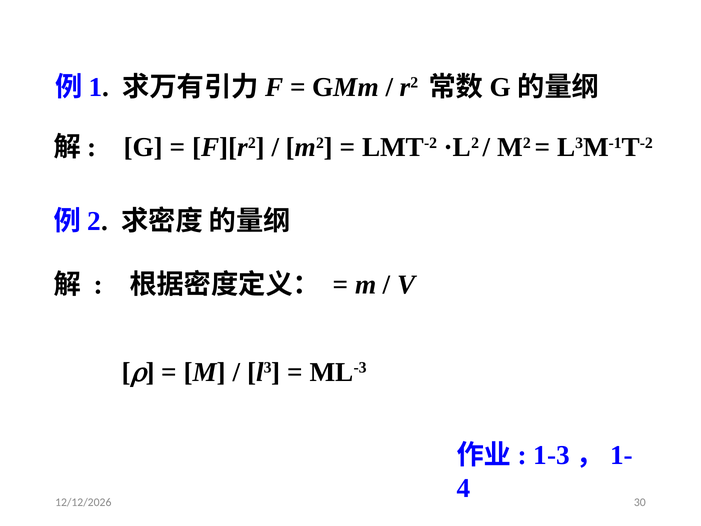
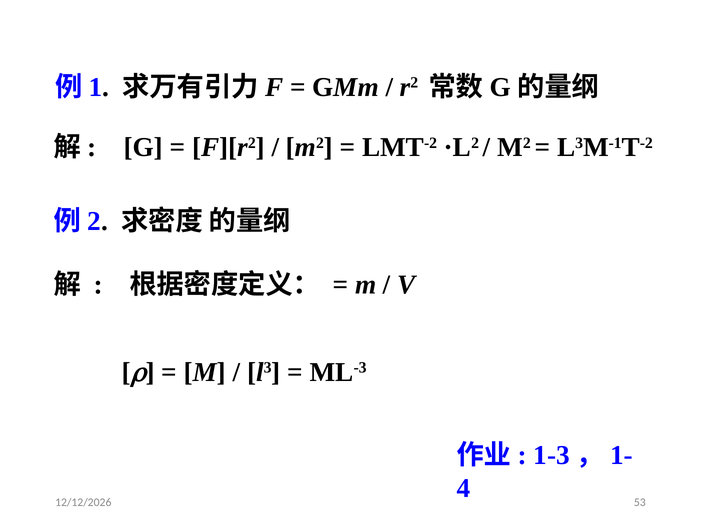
30: 30 -> 53
